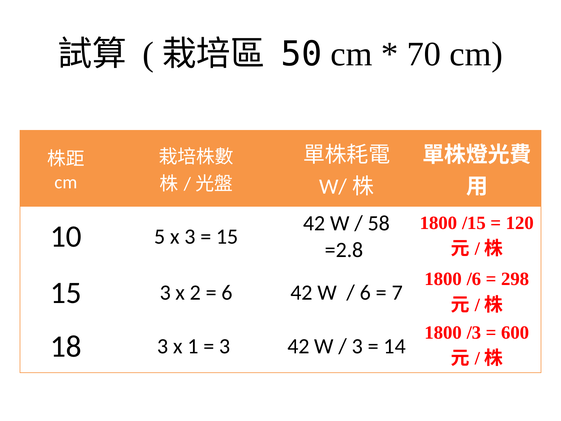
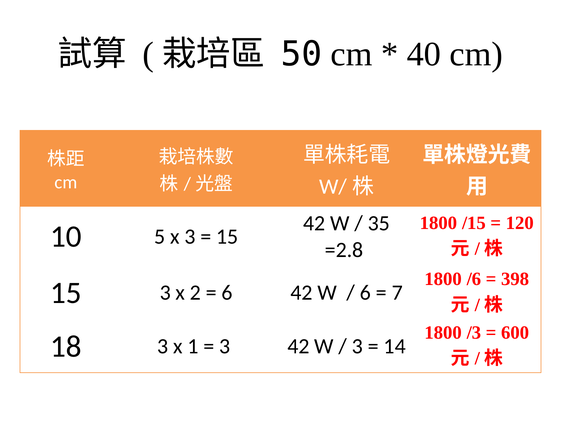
70: 70 -> 40
58: 58 -> 35
298: 298 -> 398
